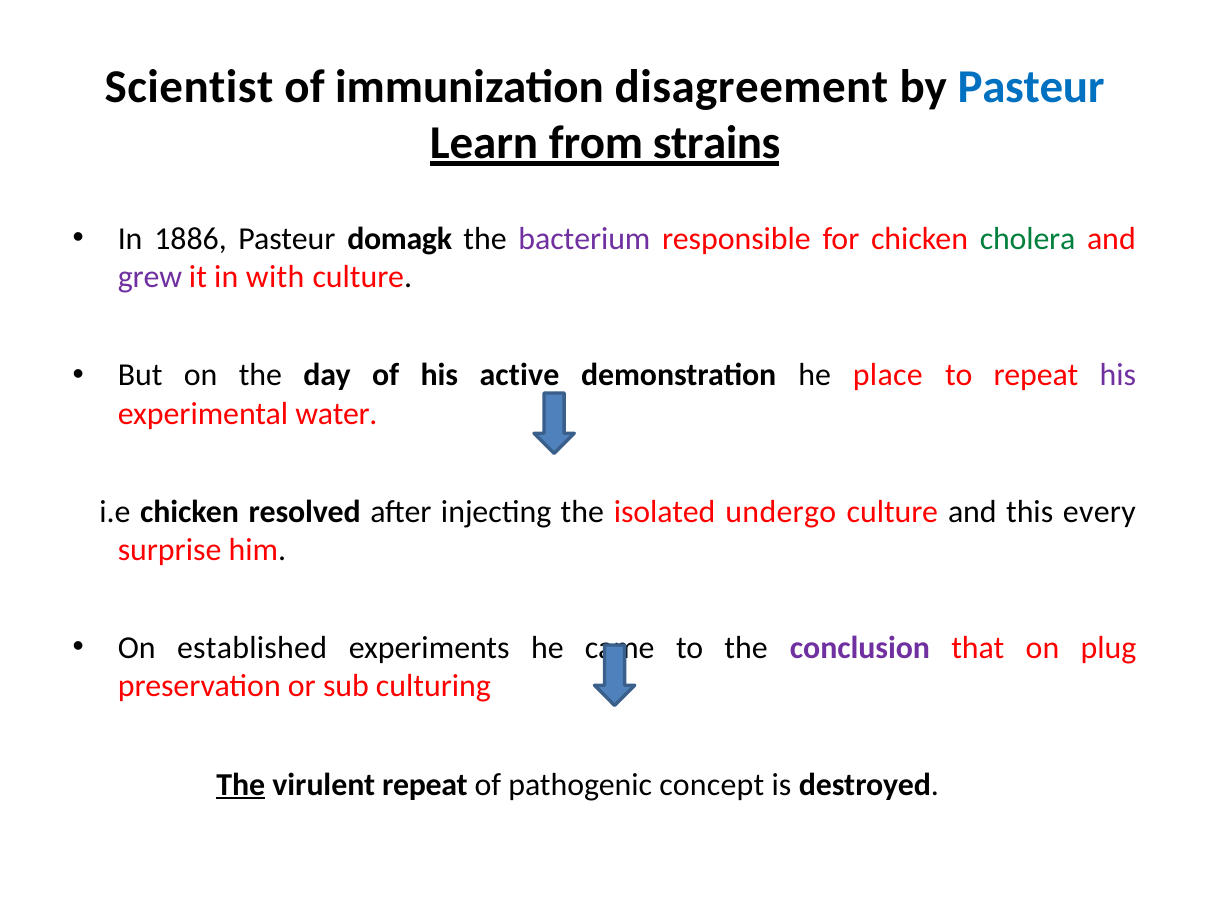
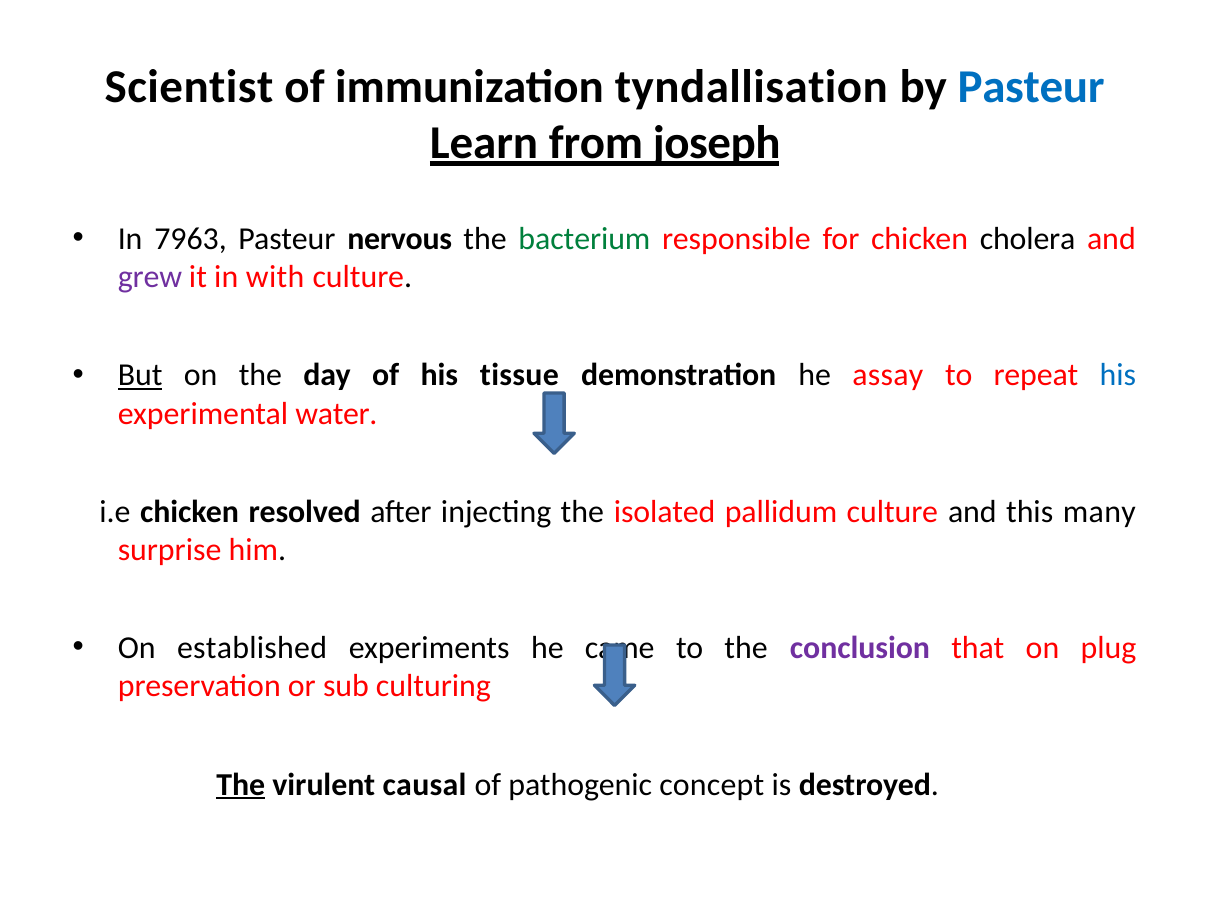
disagreement: disagreement -> tyndallisation
strains: strains -> joseph
1886: 1886 -> 7963
domagk: domagk -> nervous
bacterium colour: purple -> green
cholera colour: green -> black
But underline: none -> present
active: active -> tissue
place: place -> assay
his at (1118, 375) colour: purple -> blue
undergo: undergo -> pallidum
every: every -> many
virulent repeat: repeat -> causal
